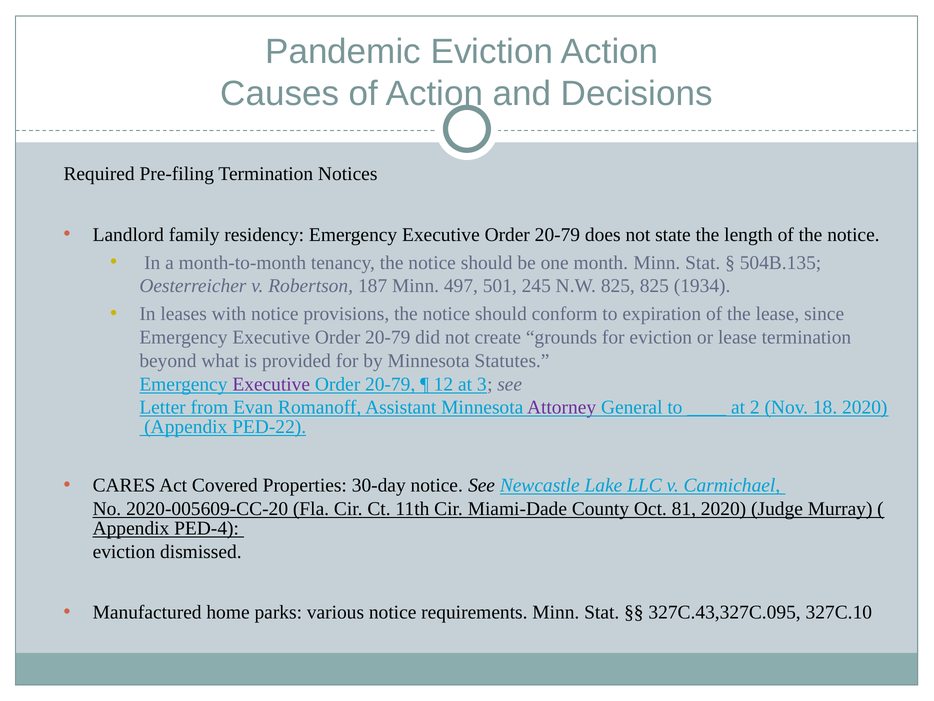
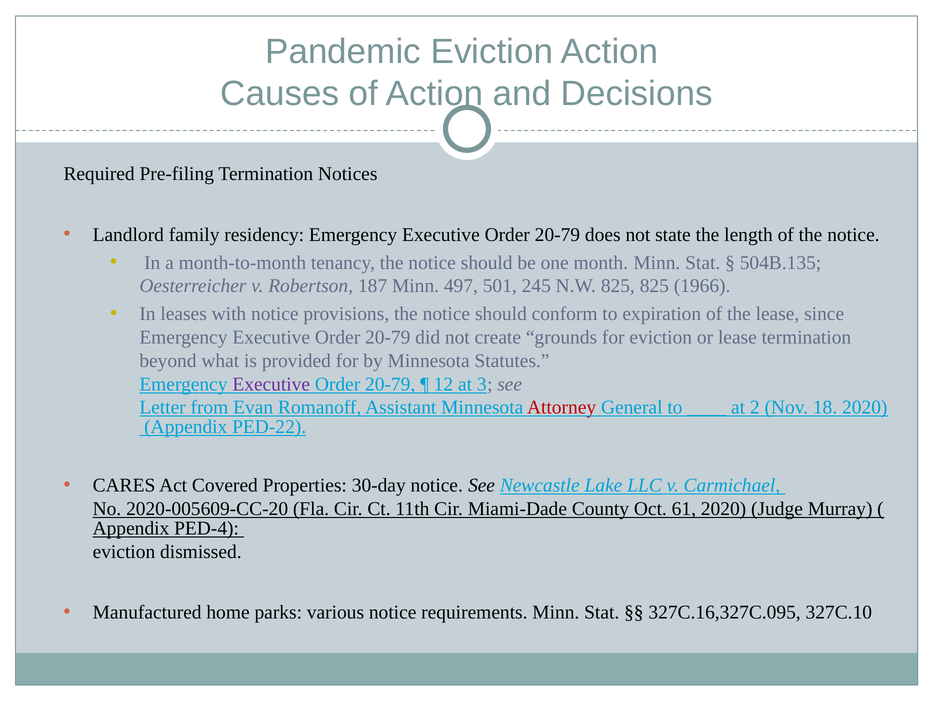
1934: 1934 -> 1966
Attorney colour: purple -> red
81: 81 -> 61
327C.43,327C.095: 327C.43,327C.095 -> 327C.16,327C.095
